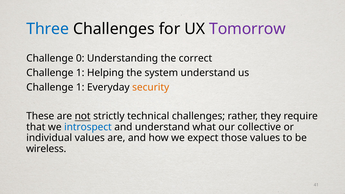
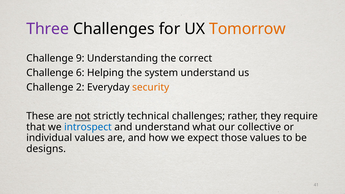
Three colour: blue -> purple
Tomorrow colour: purple -> orange
0: 0 -> 9
1 at (80, 73): 1 -> 6
1 at (80, 87): 1 -> 2
wireless: wireless -> designs
